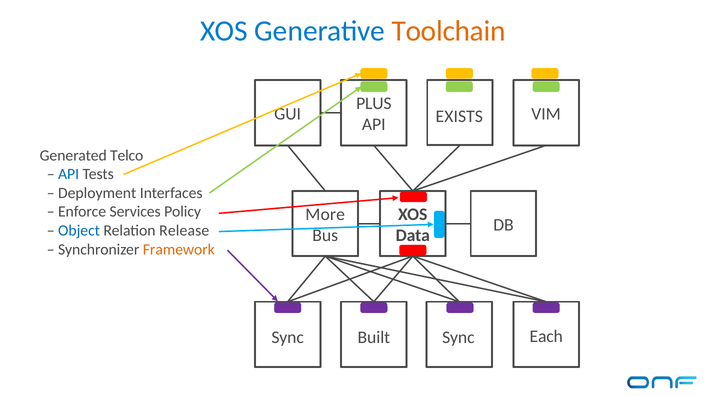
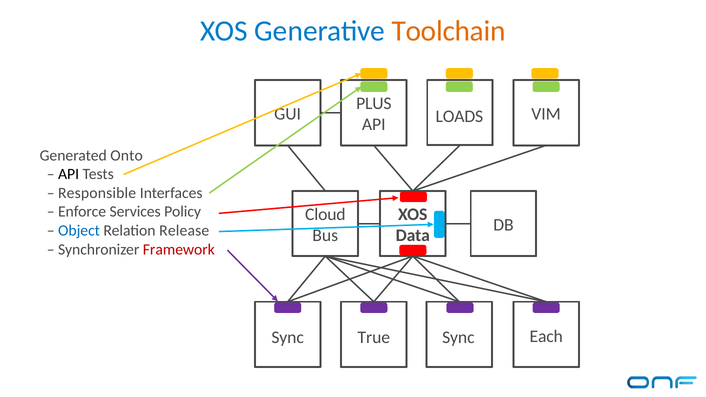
EXISTS: EXISTS -> LOADS
Telco: Telco -> Onto
API at (69, 174) colour: blue -> black
Deployment: Deployment -> Responsible
More: More -> Cloud
Framework colour: orange -> red
Built: Built -> True
